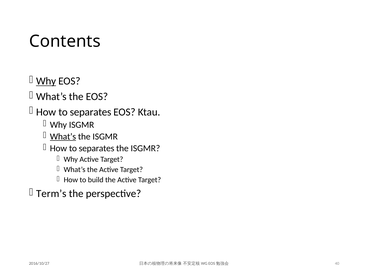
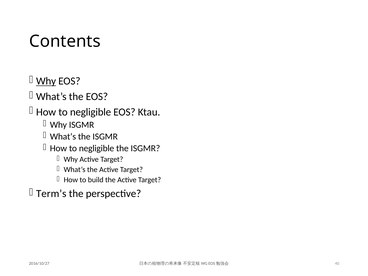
separates at (91, 112): separates -> negligible
What’s at (63, 137) underline: present -> none
separates at (97, 148): separates -> negligible
